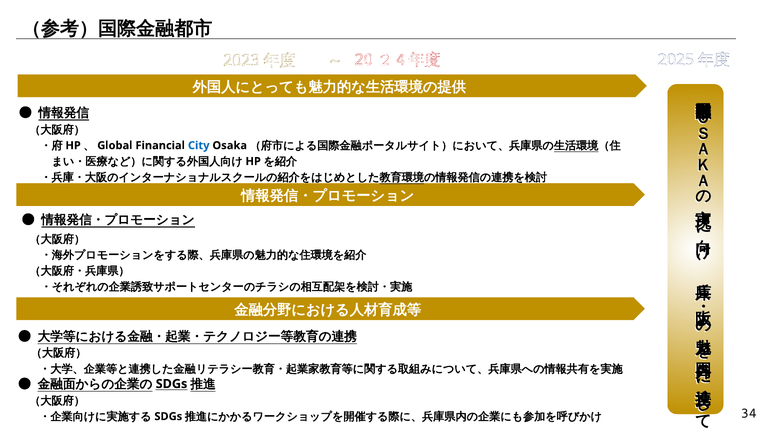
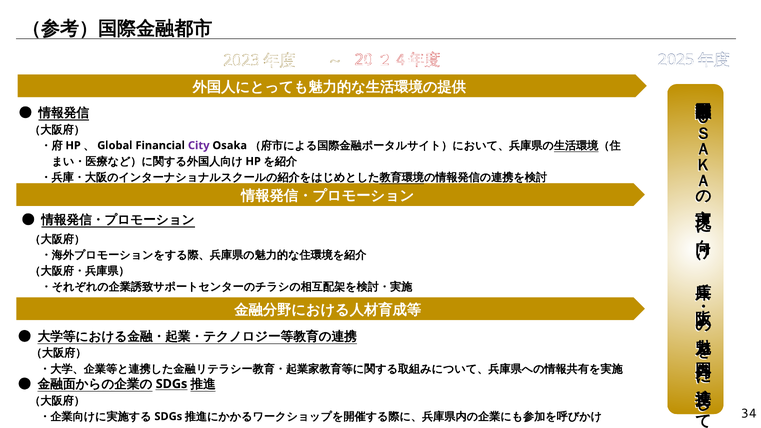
City colour: blue -> purple
